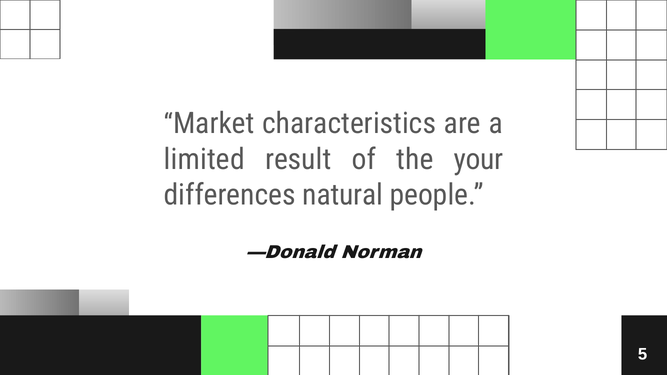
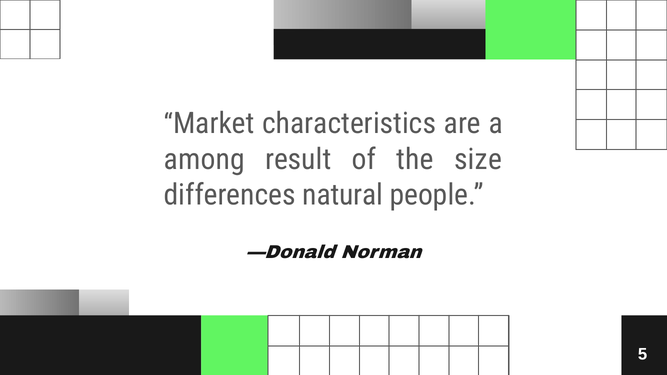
limited: limited -> among
your: your -> size
